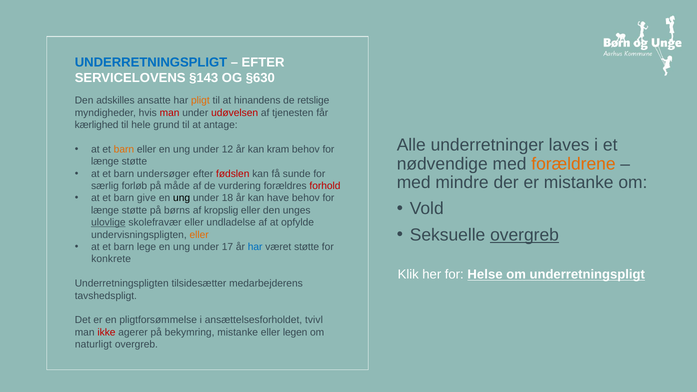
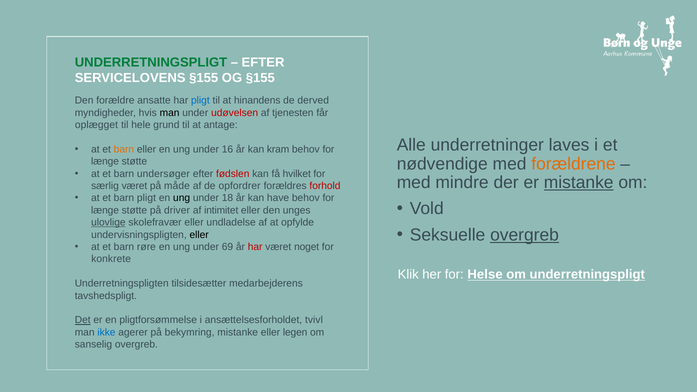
UNDERRETNINGSPLIGT at (151, 62) colour: blue -> green
SERVICELOVENS §143: §143 -> §155
OG §630: §630 -> §155
adskilles: adskilles -> forældre
pligt at (200, 101) colour: orange -> blue
retslige: retslige -> derved
man at (170, 113) colour: red -> black
kærlighed: kærlighed -> oplægget
12: 12 -> 16
sunde: sunde -> hvilket
mistanke at (579, 183) underline: none -> present
særlig forløb: forløb -> været
vurdering: vurdering -> opfordrer
barn give: give -> pligt
børns: børns -> driver
kropslig: kropslig -> intimitet
eller at (199, 235) colour: orange -> black
lege: lege -> røre
17: 17 -> 69
har at (255, 247) colour: blue -> red
været støtte: støtte -> noget
Det underline: none -> present
ikke colour: red -> blue
naturligt: naturligt -> sanselig
